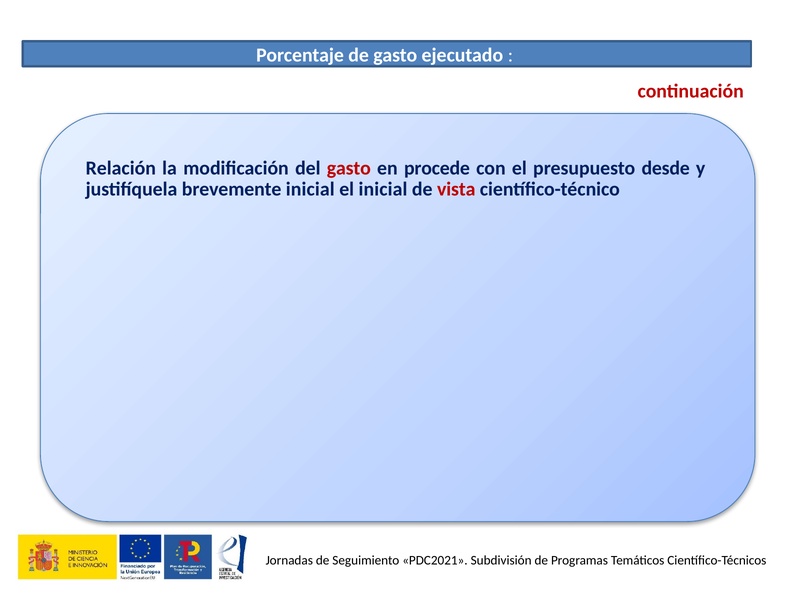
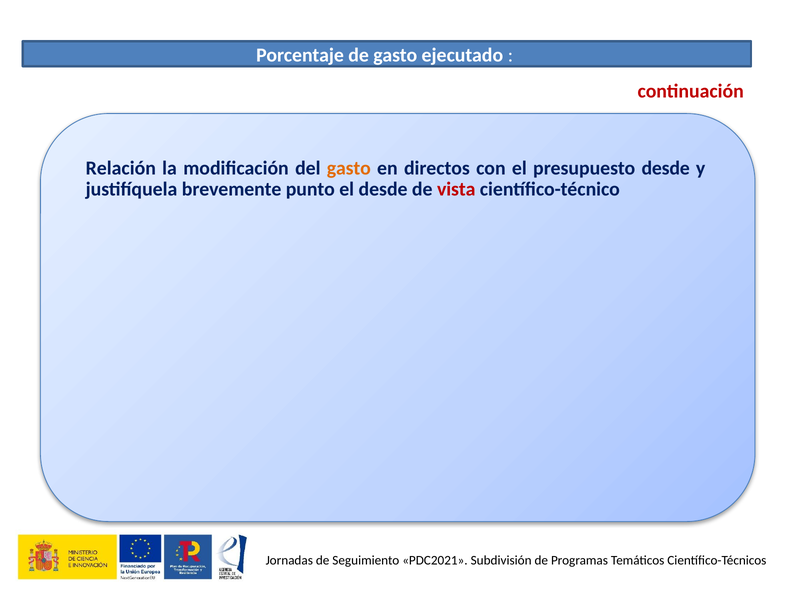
gasto at (349, 168) colour: red -> orange
procede: procede -> directos
brevemente inicial: inicial -> punto
el inicial: inicial -> desde
